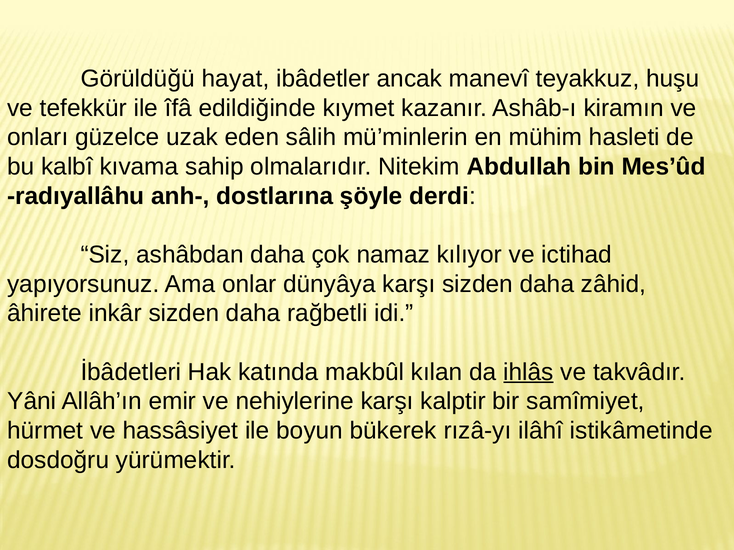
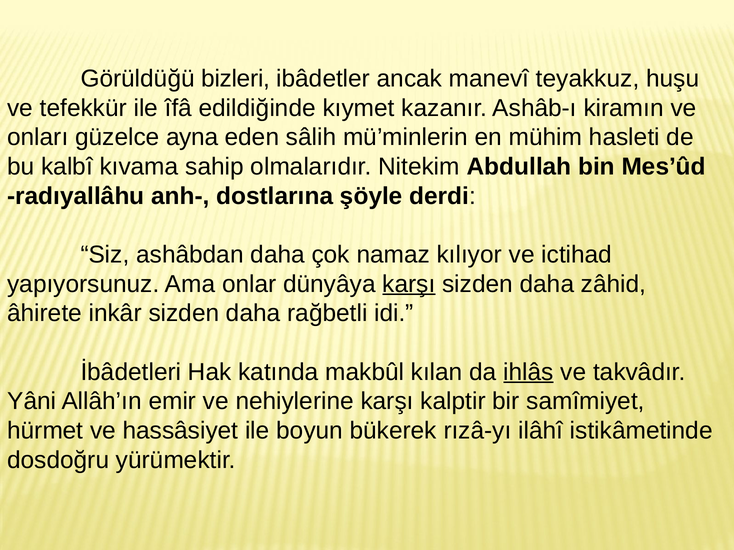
hayat: hayat -> bizleri
uzak: uzak -> ayna
karşı at (409, 284) underline: none -> present
